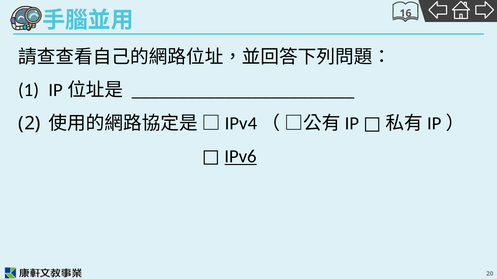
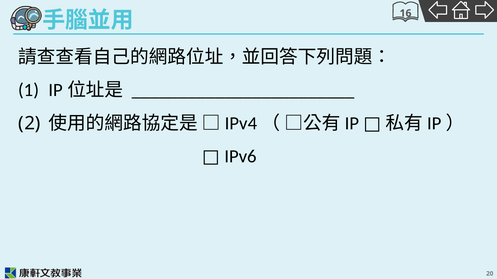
IPv6 underline: present -> none
